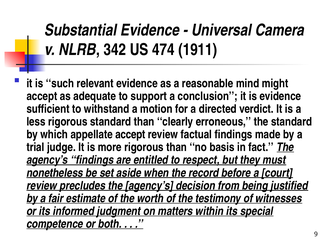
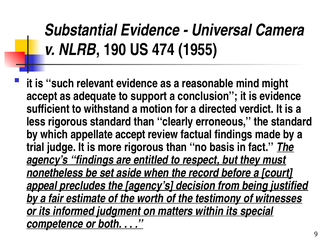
342: 342 -> 190
1911: 1911 -> 1955
review at (42, 186): review -> appeal
